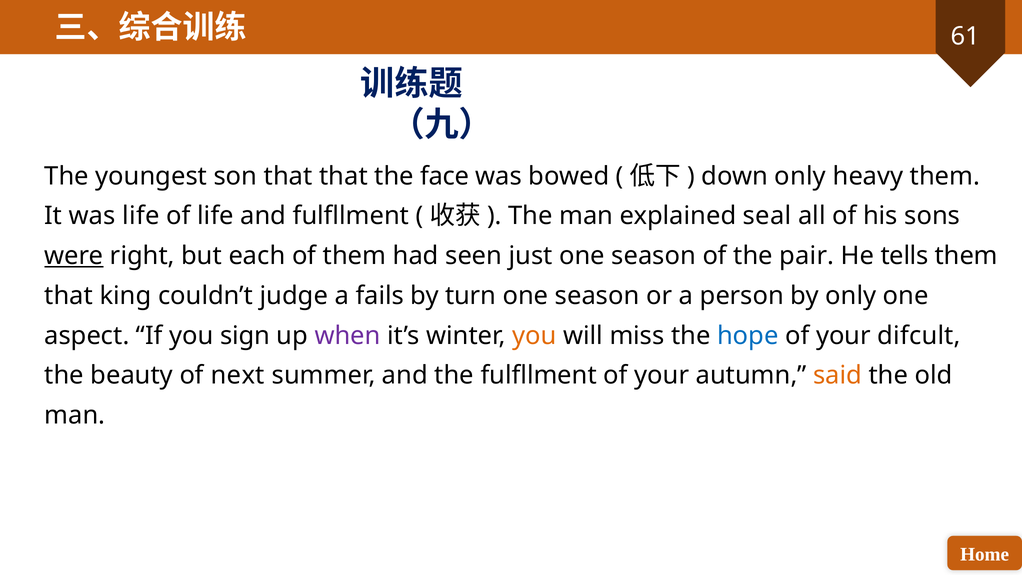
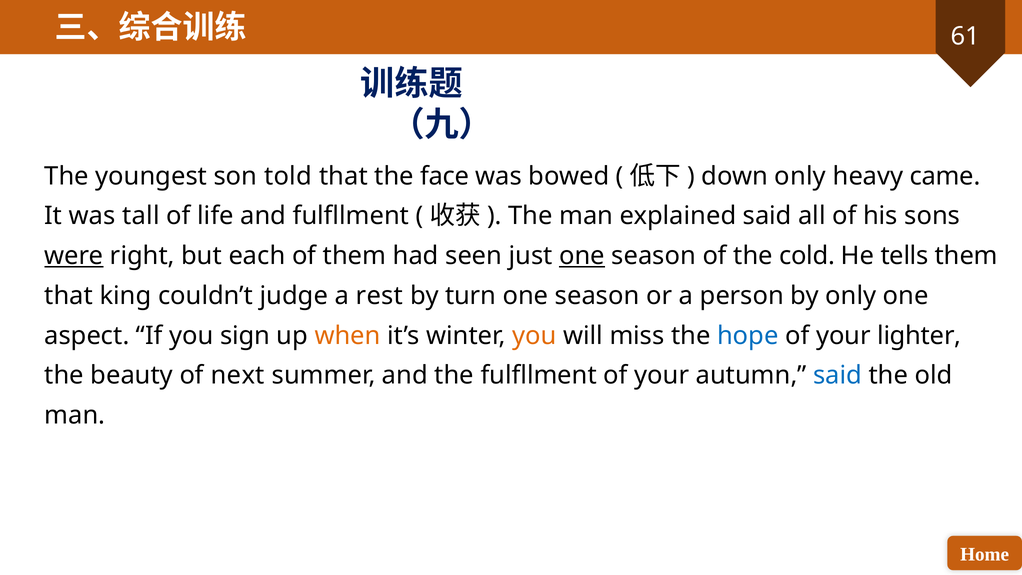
son that: that -> told
heavy them: them -> came
was life: life -> tall
explained seal: seal -> said
one at (582, 256) underline: none -> present
pair: pair -> cold
fails: fails -> rest
when colour: purple -> orange
difcult: difcult -> lighter
said at (838, 375) colour: orange -> blue
